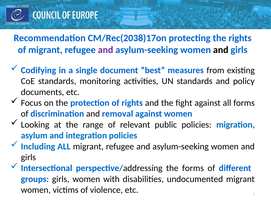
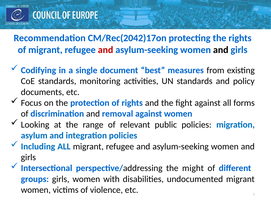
CM/Rec(2038)17on: CM/Rec(2038)17on -> CM/Rec(2042)17on
and at (106, 50) colour: purple -> red
the forms: forms -> might
